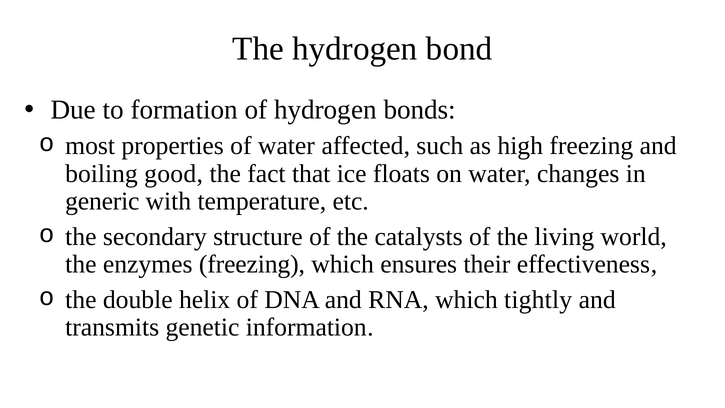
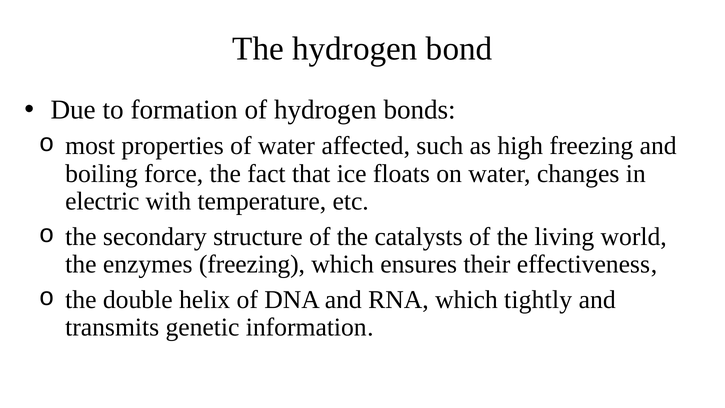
good: good -> force
generic: generic -> electric
